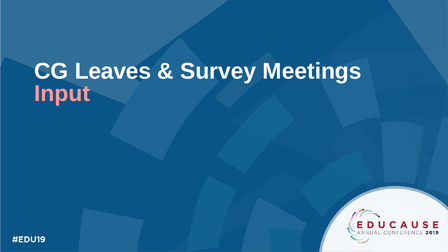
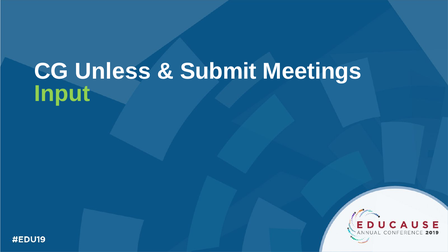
Leaves: Leaves -> Unless
Survey: Survey -> Submit
Input colour: pink -> light green
